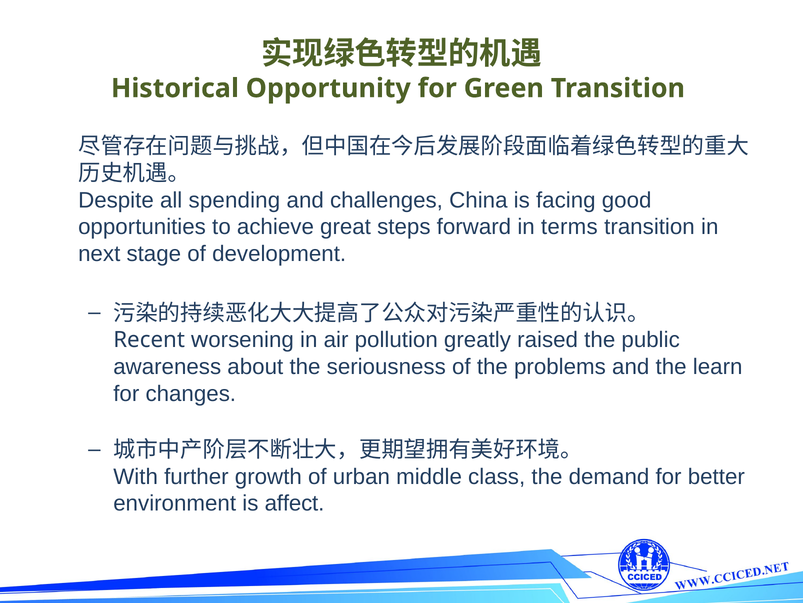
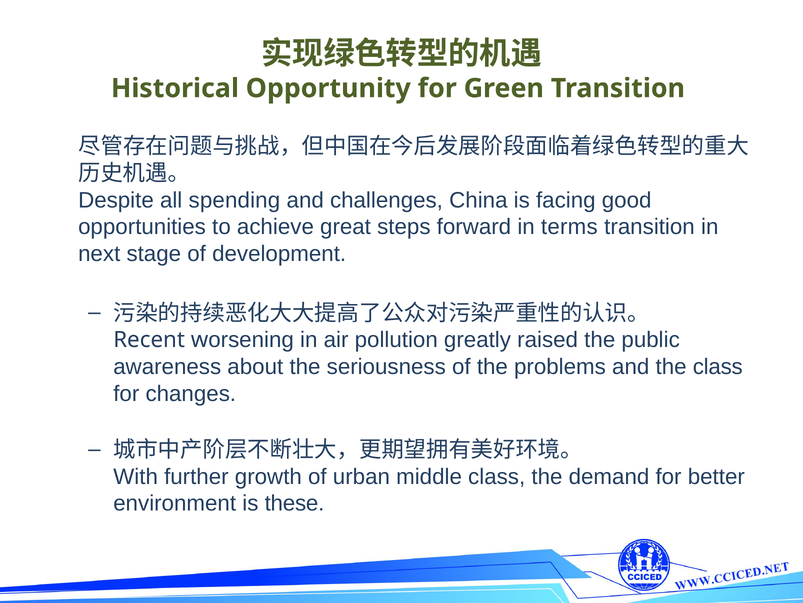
the learn: learn -> class
affect: affect -> these
